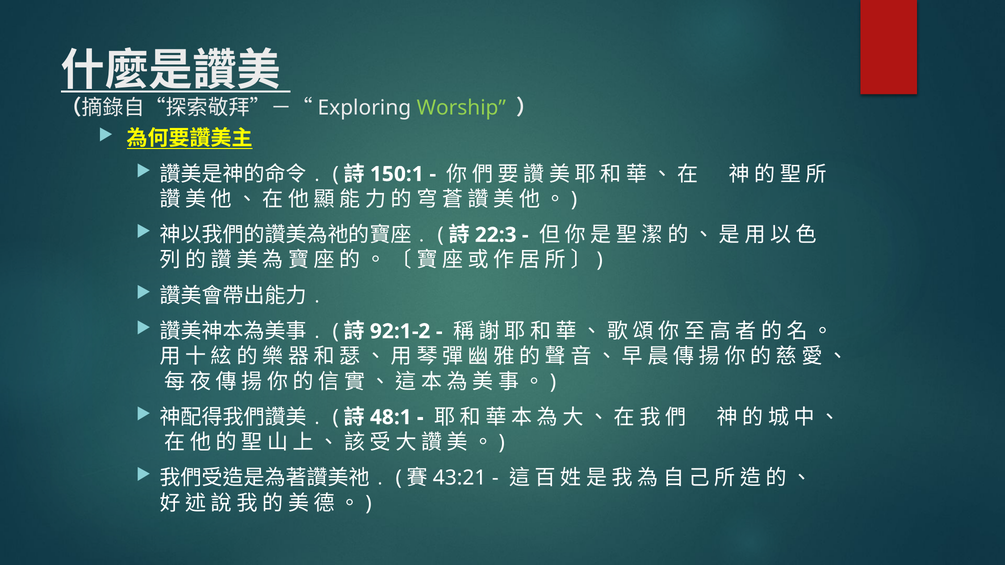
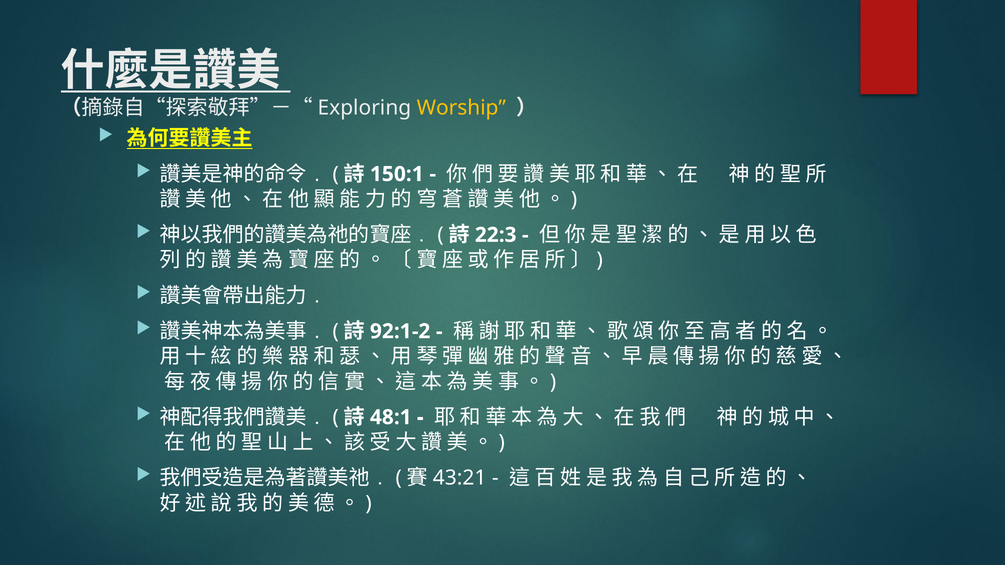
Worship colour: light green -> yellow
